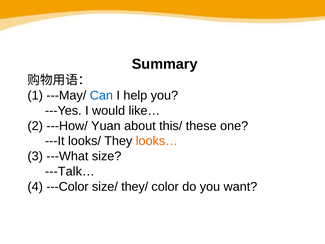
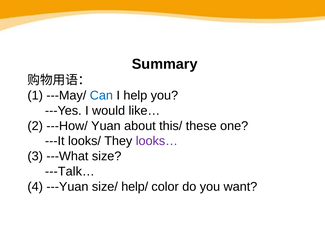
looks… colour: orange -> purple
---Color: ---Color -> ---Yuan
they/: they/ -> help/
